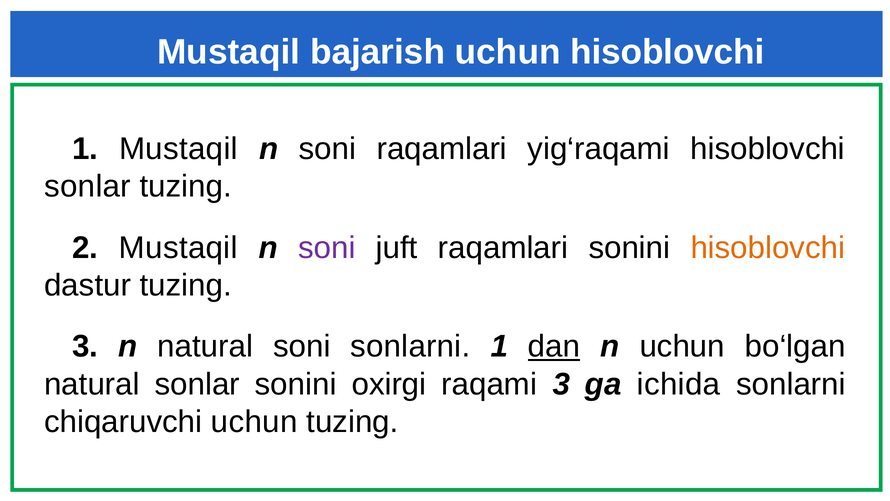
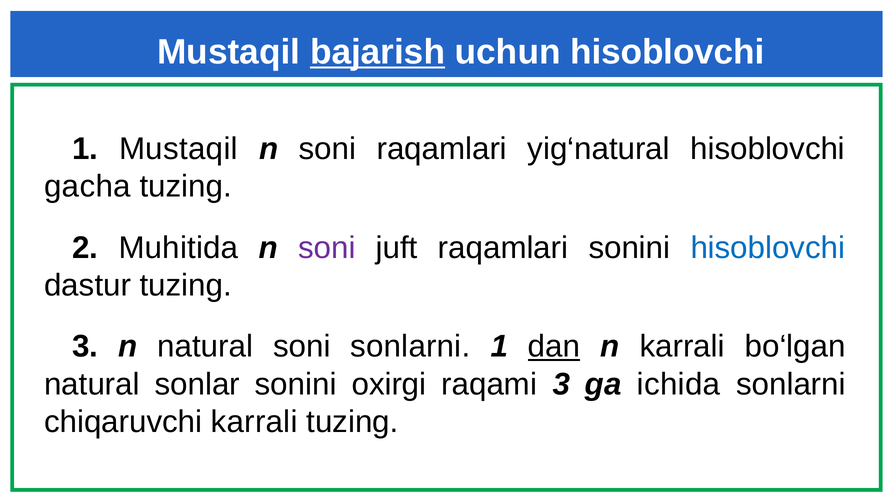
bajarish underline: none -> present
yig‘raqami: yig‘raqami -> yig‘natural
sonlar at (88, 187): sonlar -> gacha
2 Mustaqil: Mustaqil -> Muhitida
hisoblovchi at (768, 248) colour: orange -> blue
n uchun: uchun -> karrali
chiqaruvchi uchun: uchun -> karrali
